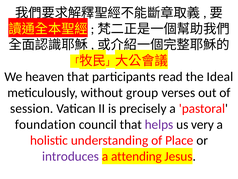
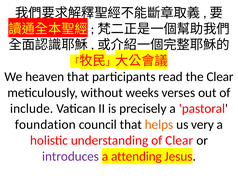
the Ideal: Ideal -> Clear
group: group -> weeks
session: session -> include
helps colour: purple -> orange
of Place: Place -> Clear
